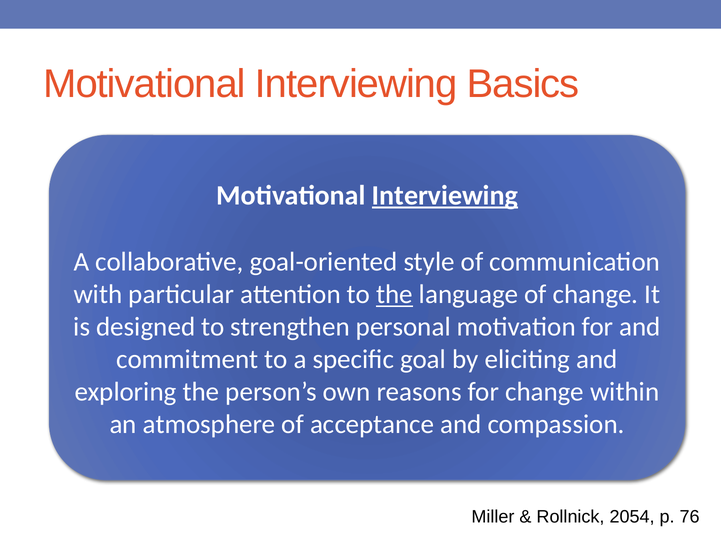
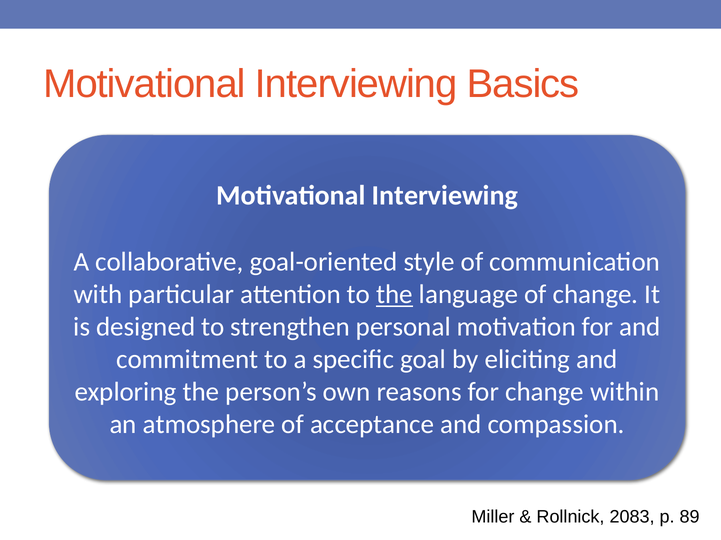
Interviewing at (445, 196) underline: present -> none
2054: 2054 -> 2083
76: 76 -> 89
